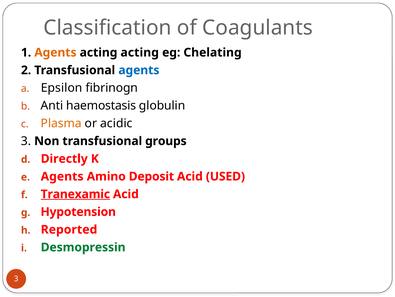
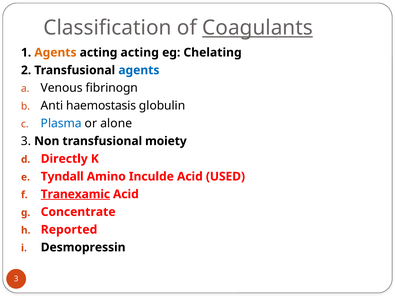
Coagulants underline: none -> present
Epsilon: Epsilon -> Venous
Plasma colour: orange -> blue
acidic: acidic -> alone
groups: groups -> moiety
Agents at (62, 176): Agents -> Tyndall
Deposit: Deposit -> Inculde
Hypotension: Hypotension -> Concentrate
Desmopressin colour: green -> black
